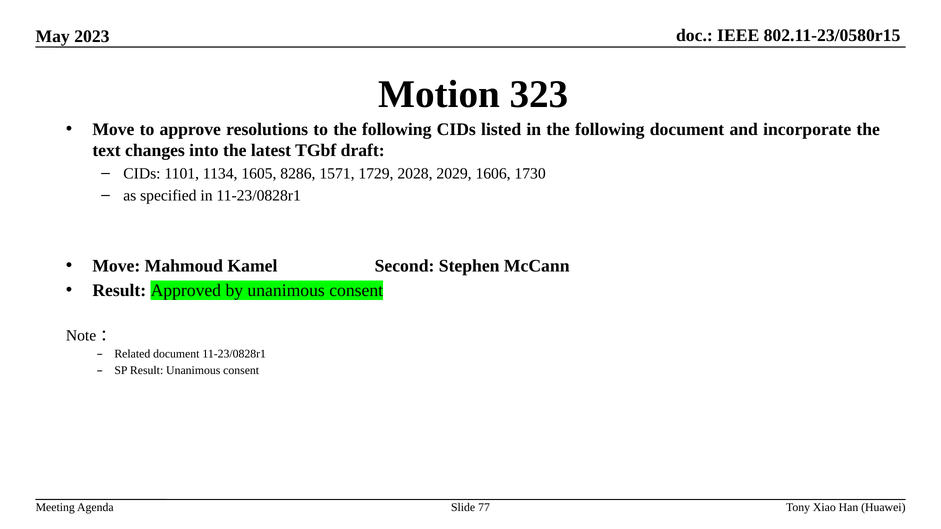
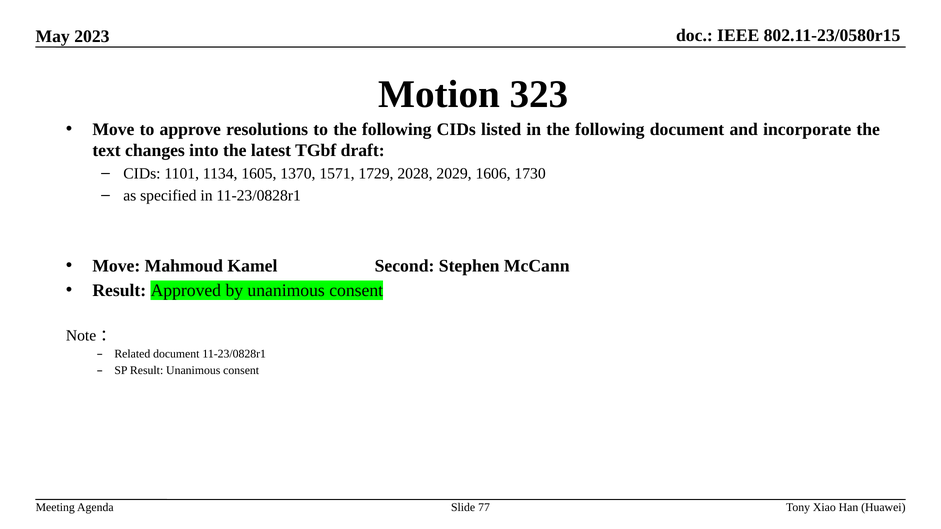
8286: 8286 -> 1370
